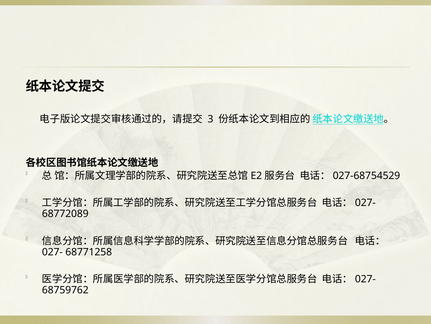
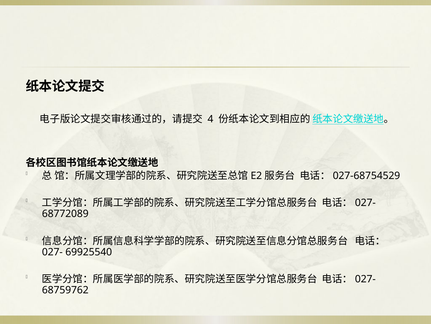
3: 3 -> 4
68771258: 68771258 -> 69925540
